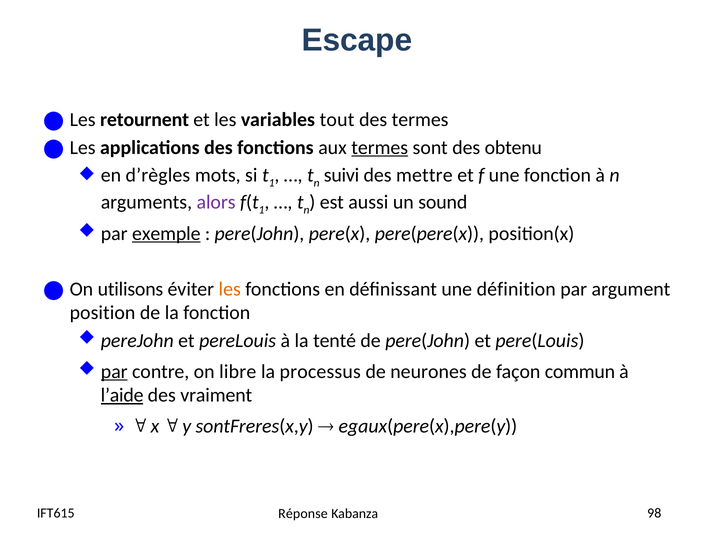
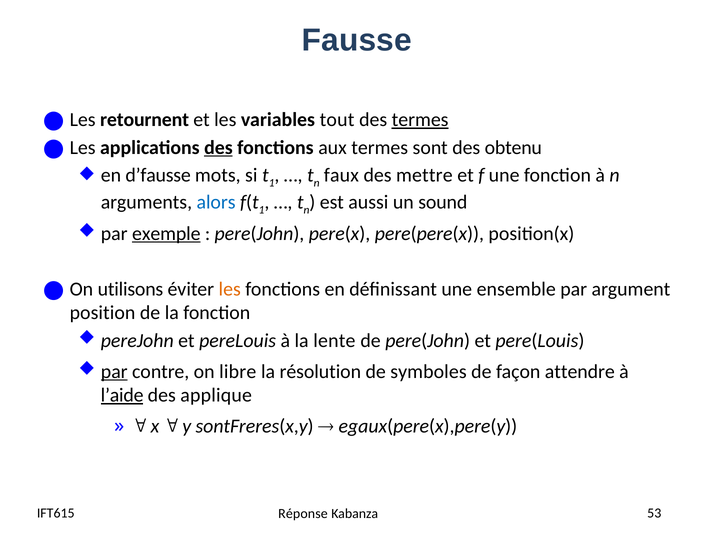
Escape: Escape -> Fausse
termes at (420, 120) underline: none -> present
des at (218, 147) underline: none -> present
termes at (380, 147) underline: present -> none
d’règles: d’règles -> d’fausse
suivi: suivi -> faux
alors colour: purple -> blue
définition: définition -> ensemble
tenté: tenté -> lente
processus: processus -> résolution
neurones: neurones -> symboles
commun: commun -> attendre
vraiment: vraiment -> applique
98: 98 -> 53
